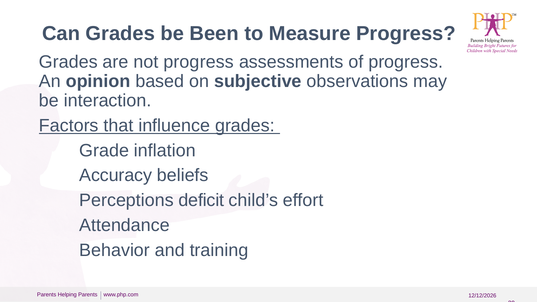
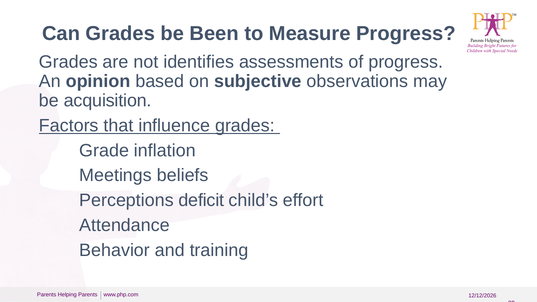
not progress: progress -> identifies
interaction: interaction -> acquisition
Accuracy: Accuracy -> Meetings
